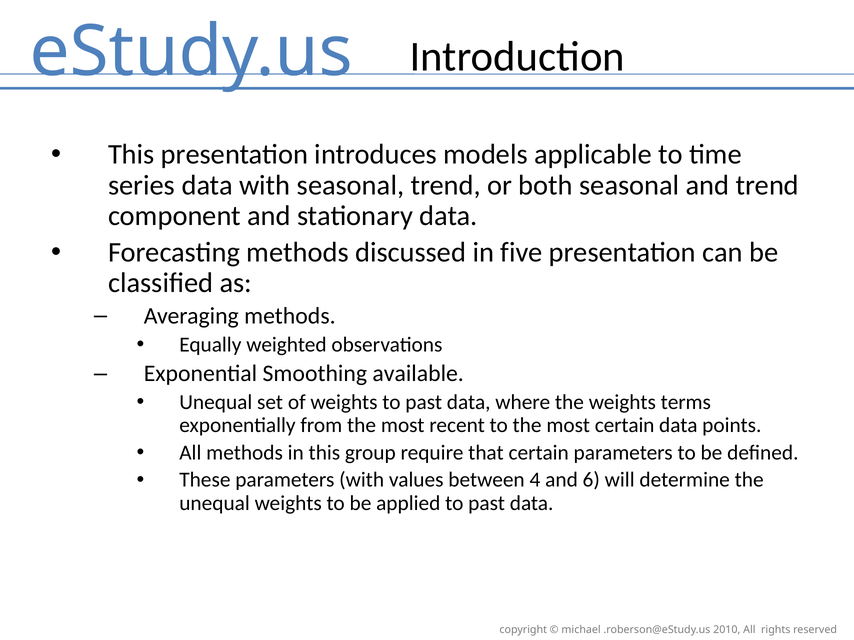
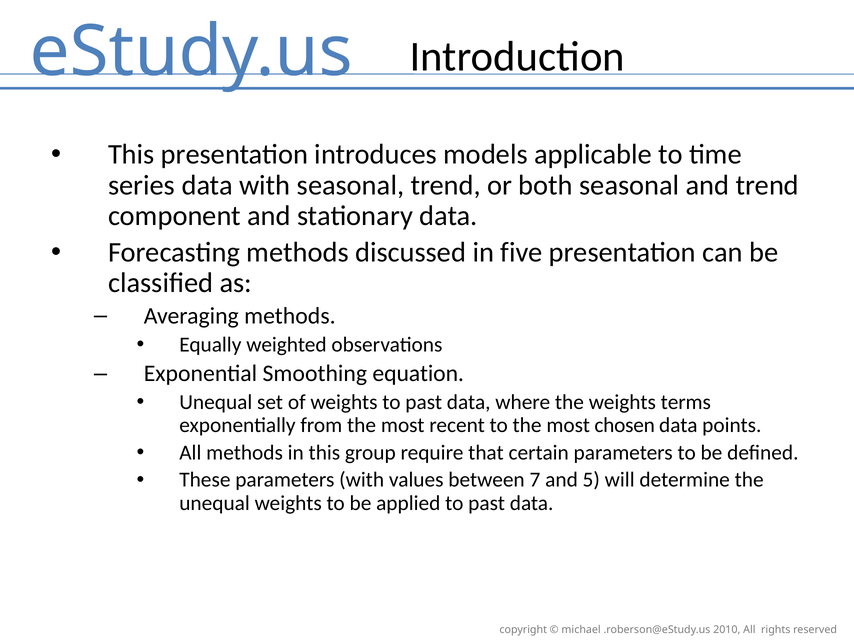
available: available -> equation
most certain: certain -> chosen
4: 4 -> 7
6: 6 -> 5
